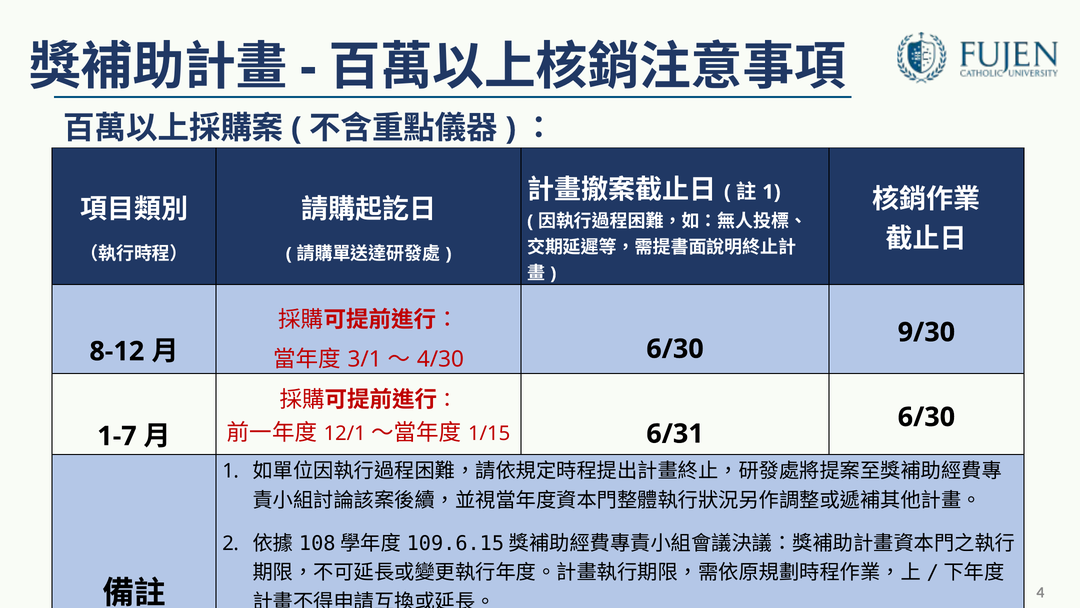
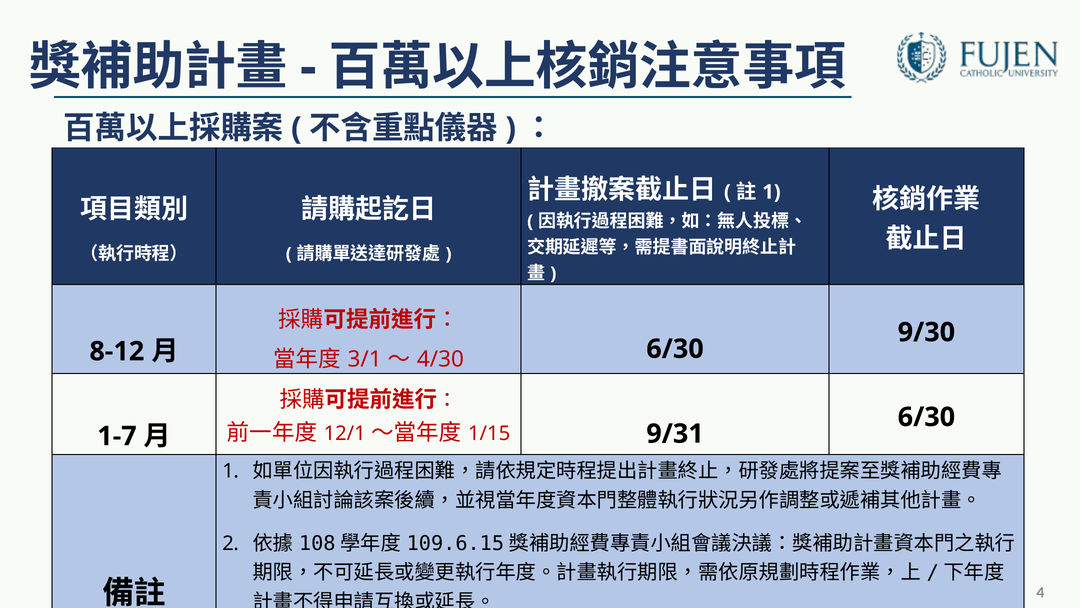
6/31: 6/31 -> 9/31
